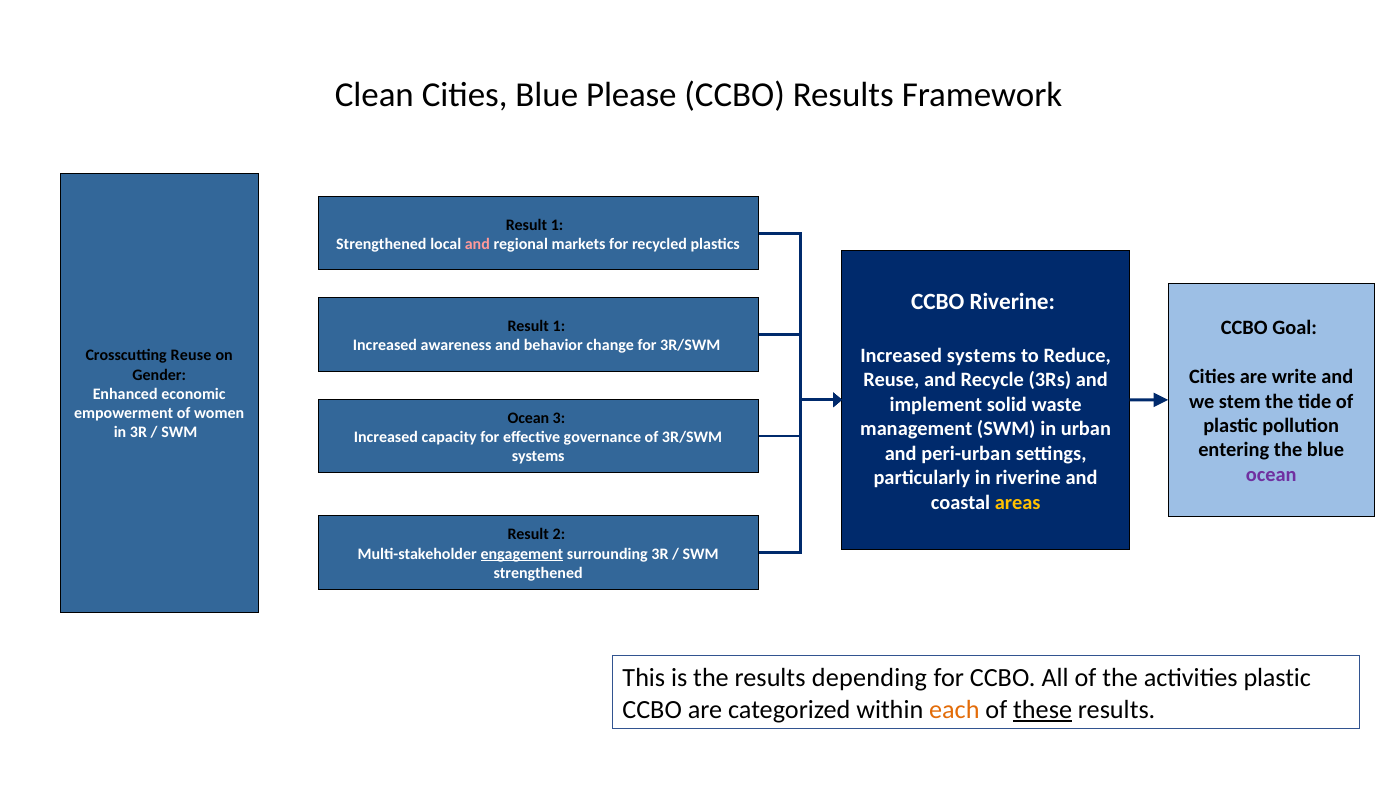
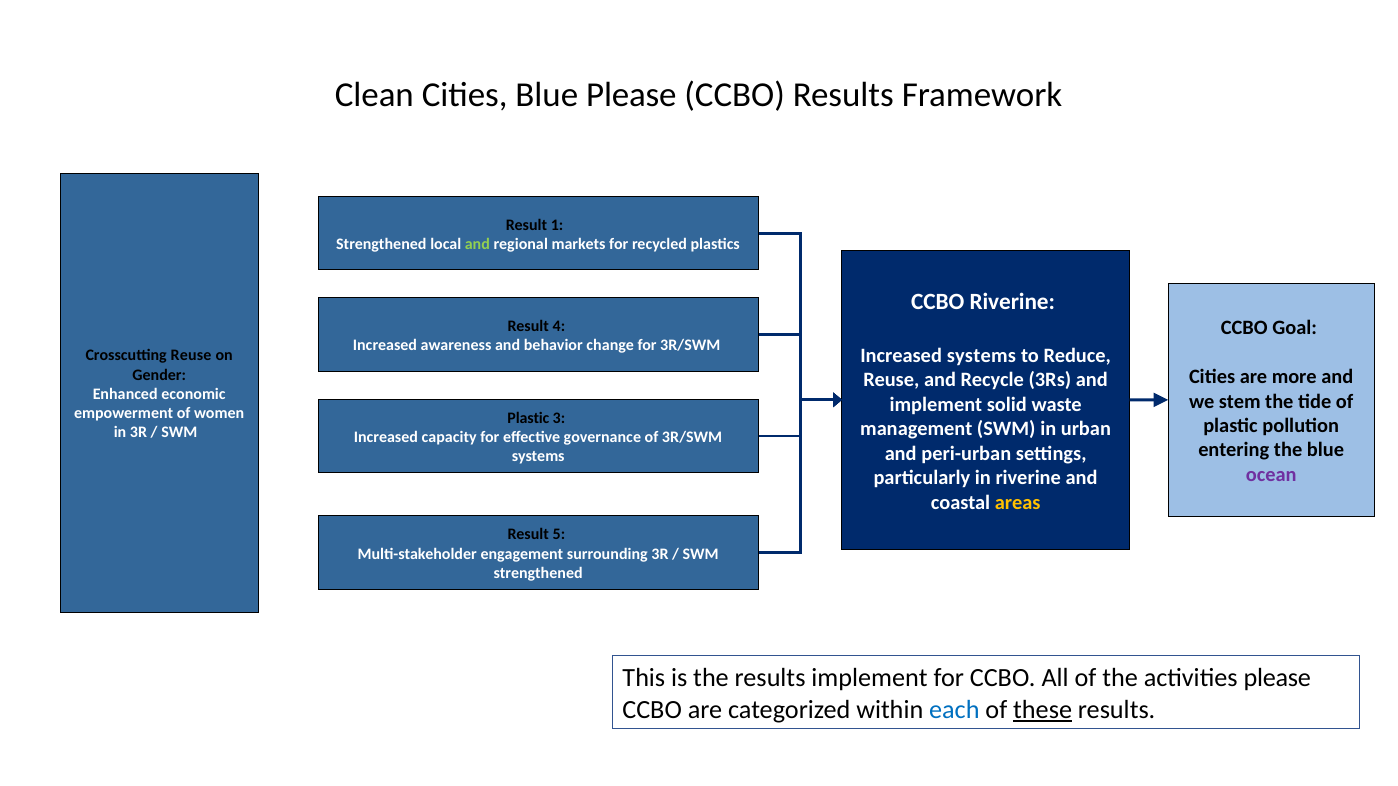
and at (477, 244) colour: pink -> light green
1 at (559, 326): 1 -> 4
write: write -> more
Ocean at (528, 418): Ocean -> Plastic
2: 2 -> 5
engagement underline: present -> none
results depending: depending -> implement
activities plastic: plastic -> please
each colour: orange -> blue
